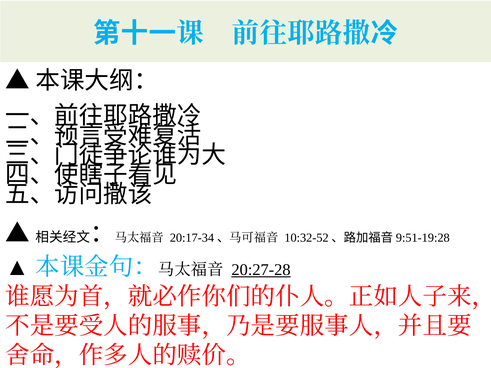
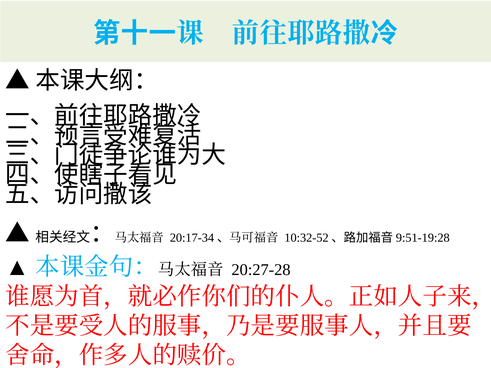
20:27-28 underline: present -> none
